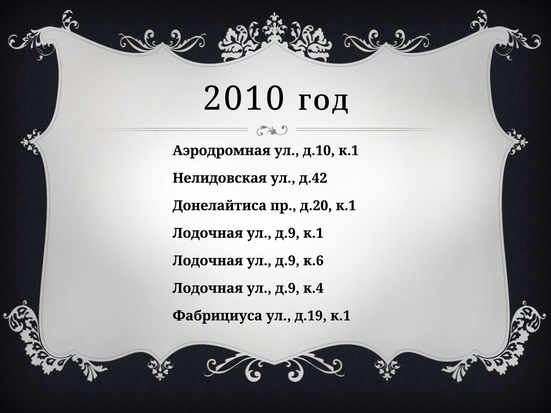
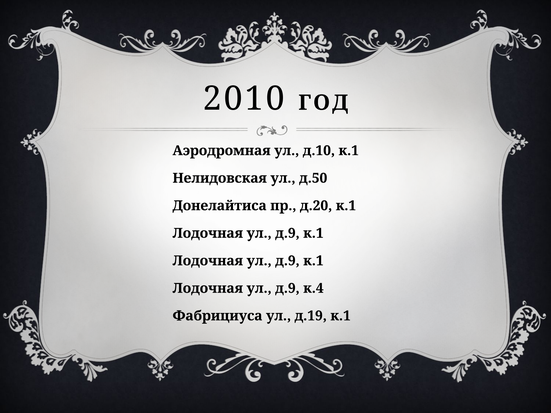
д.42: д.42 -> д.50
к.6 at (313, 261): к.6 -> к.1
